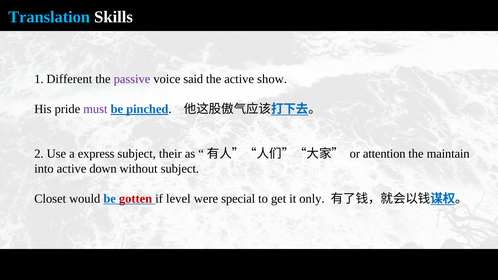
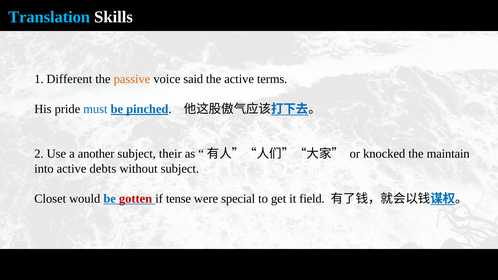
passive colour: purple -> orange
show: show -> terms
must colour: purple -> blue
express: express -> another
attention: attention -> knocked
down: down -> debts
level: level -> tense
only: only -> field
